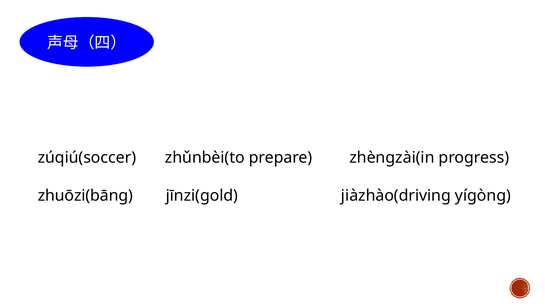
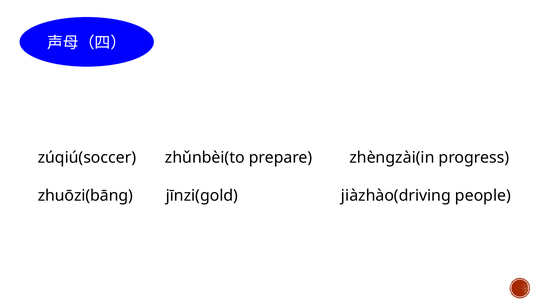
yígòng: yígòng -> people
